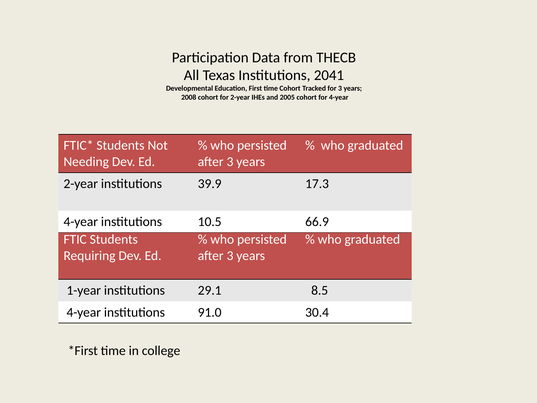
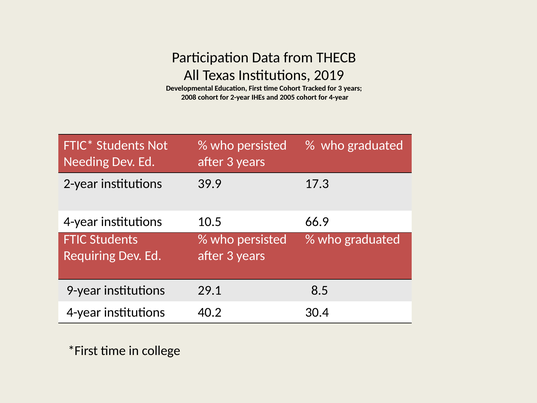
2041: 2041 -> 2019
1-year: 1-year -> 9-year
91.0: 91.0 -> 40.2
